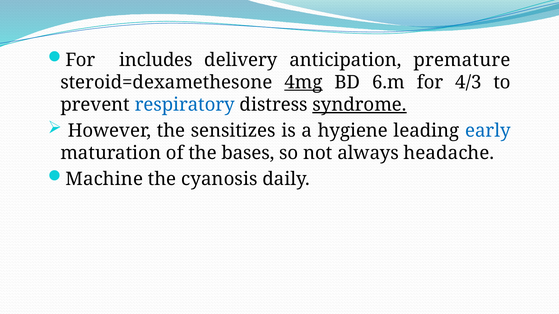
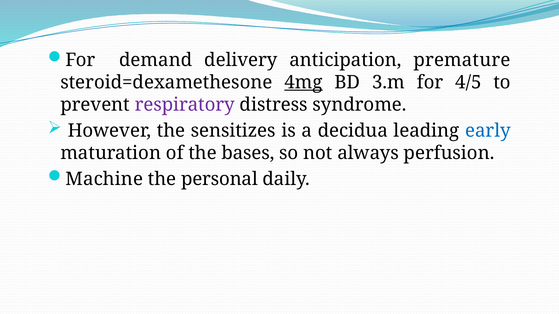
includes: includes -> demand
6.m: 6.m -> 3.m
4/3: 4/3 -> 4/5
respiratory colour: blue -> purple
syndrome underline: present -> none
hygiene: hygiene -> decidua
headache: headache -> perfusion
cyanosis: cyanosis -> personal
